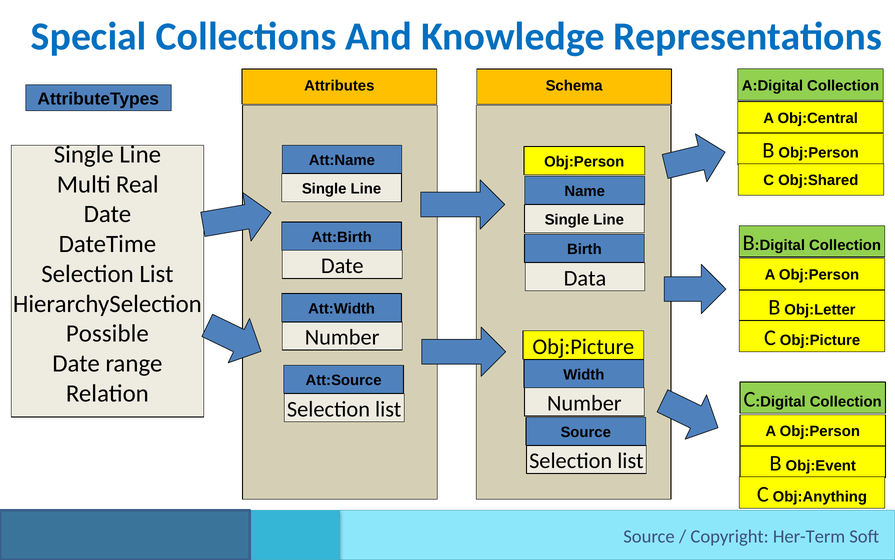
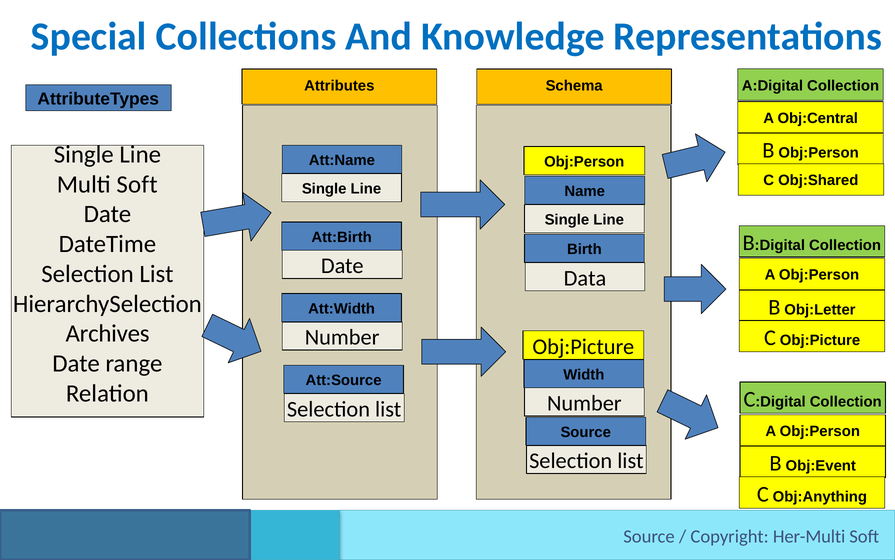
Multi Real: Real -> Soft
Possible: Possible -> Archives
Her-Term: Her-Term -> Her-Multi
